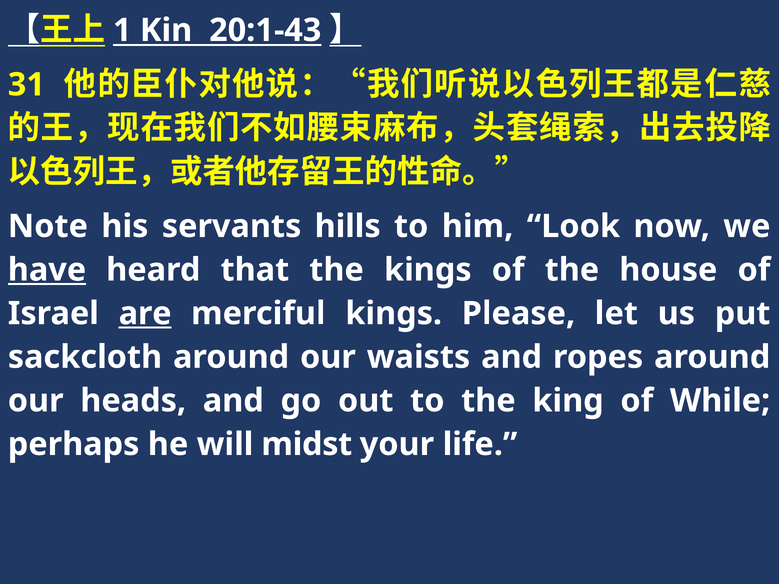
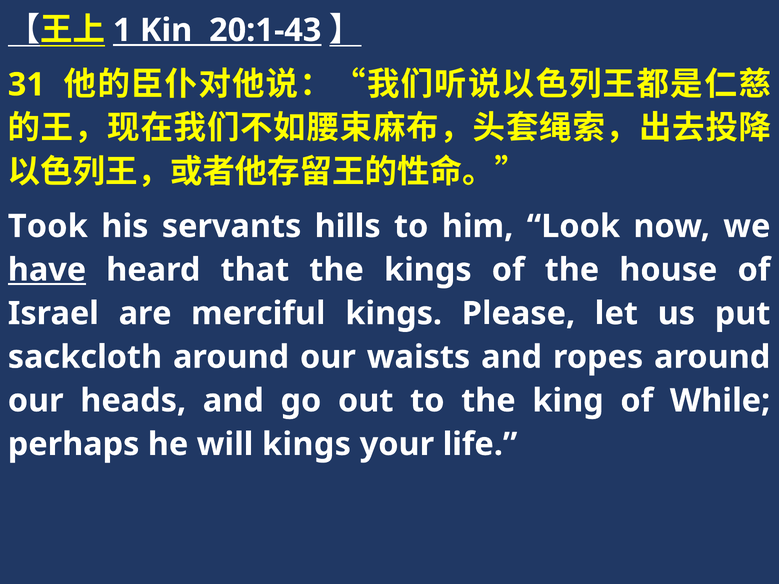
Note: Note -> Took
are underline: present -> none
will midst: midst -> kings
